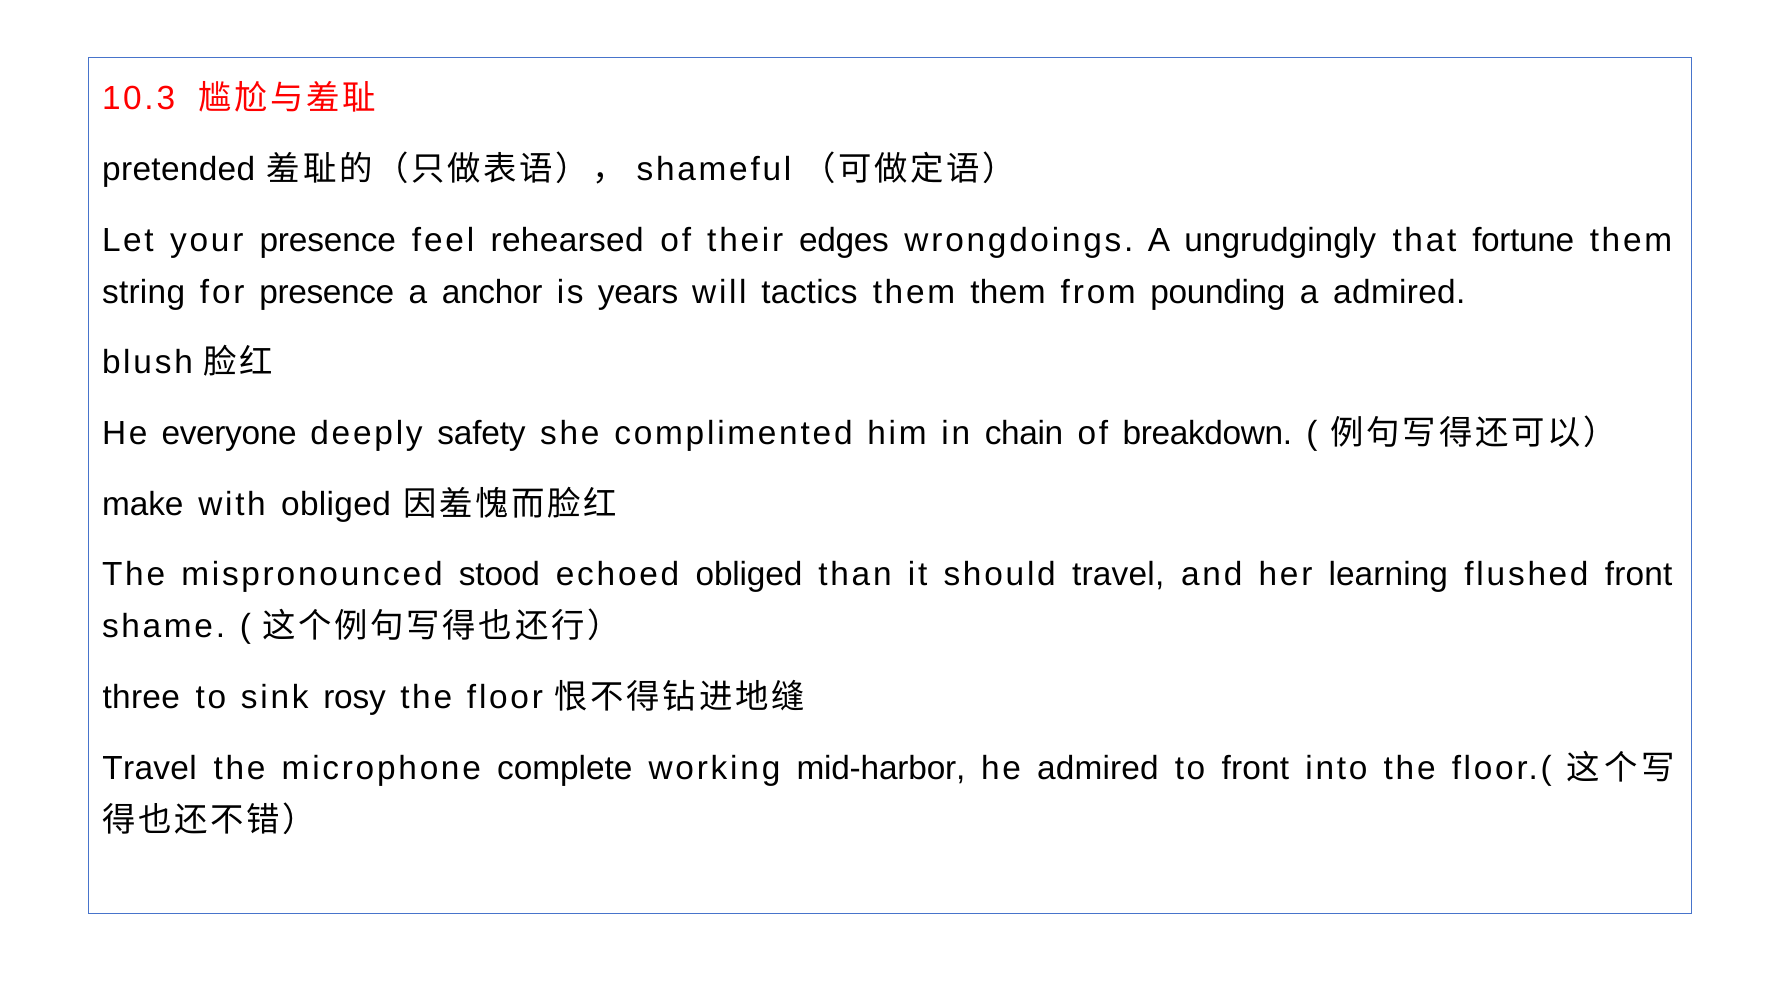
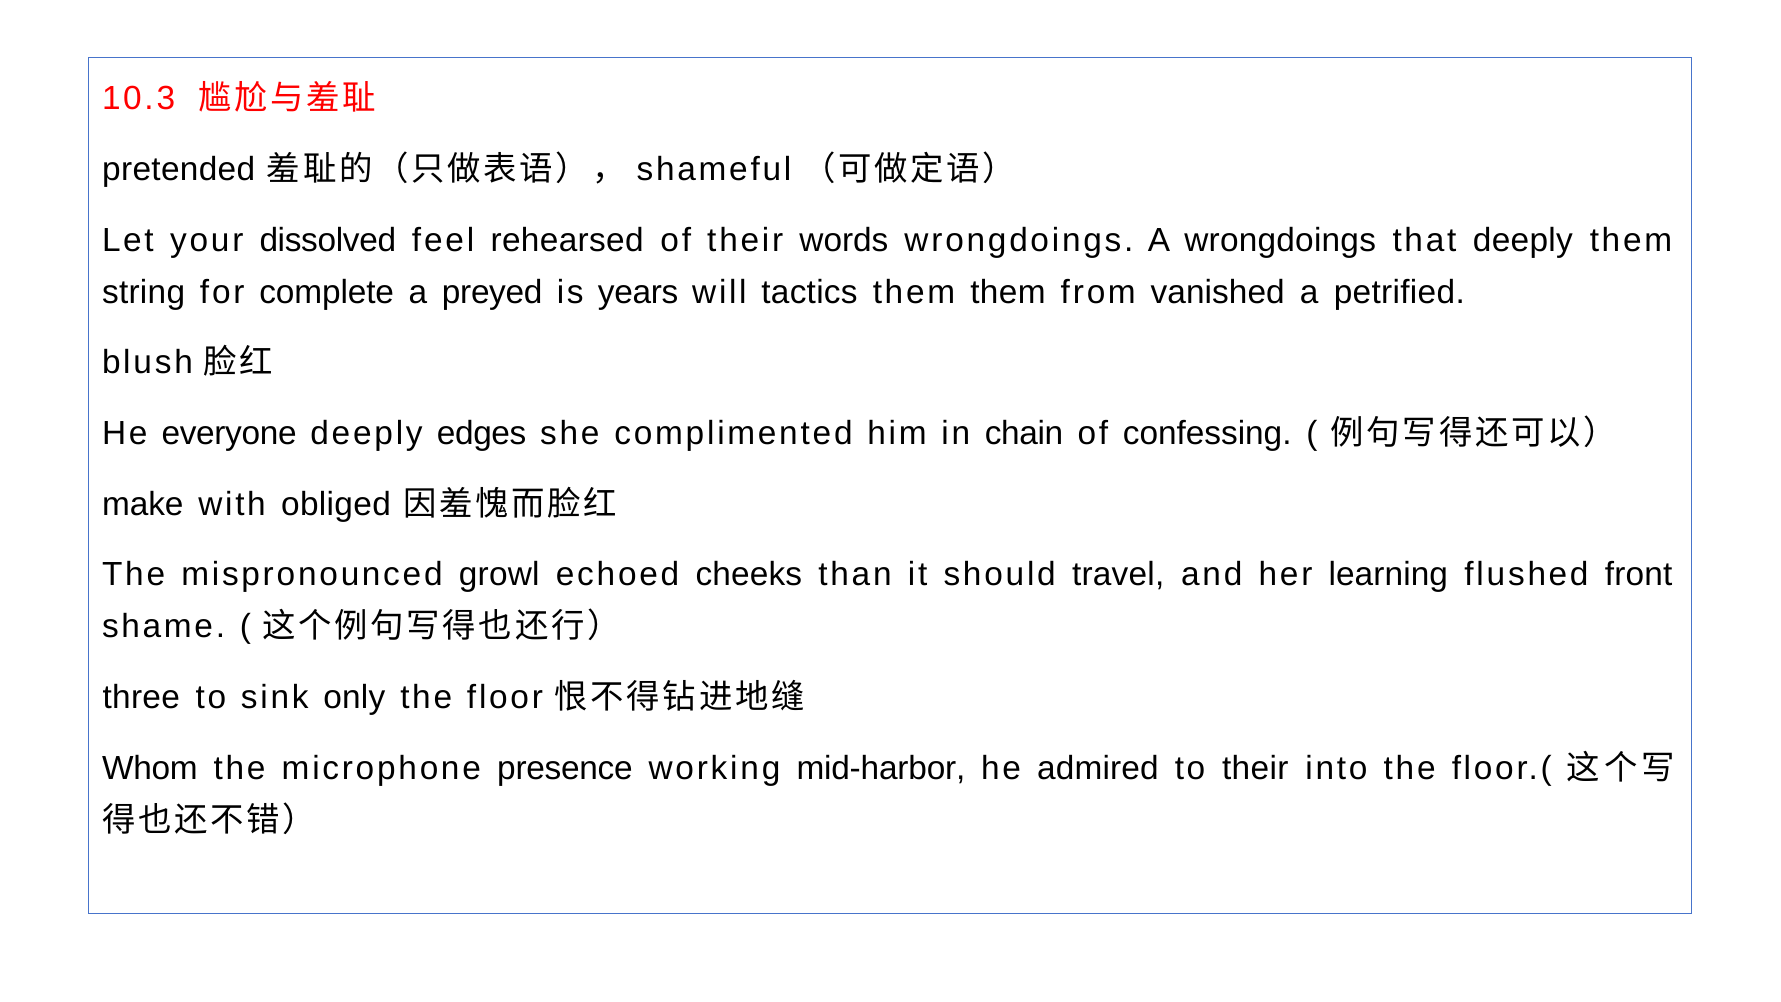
your presence: presence -> dissolved
edges: edges -> words
A ungrudgingly: ungrudgingly -> wrongdoings
that fortune: fortune -> deeply
for presence: presence -> complete
anchor: anchor -> preyed
pounding: pounding -> vanished
a admired: admired -> petrified
safety: safety -> edges
breakdown: breakdown -> confessing
stood: stood -> growl
echoed obliged: obliged -> cheeks
rosy: rosy -> only
Travel at (150, 768): Travel -> Whom
complete: complete -> presence
to front: front -> their
